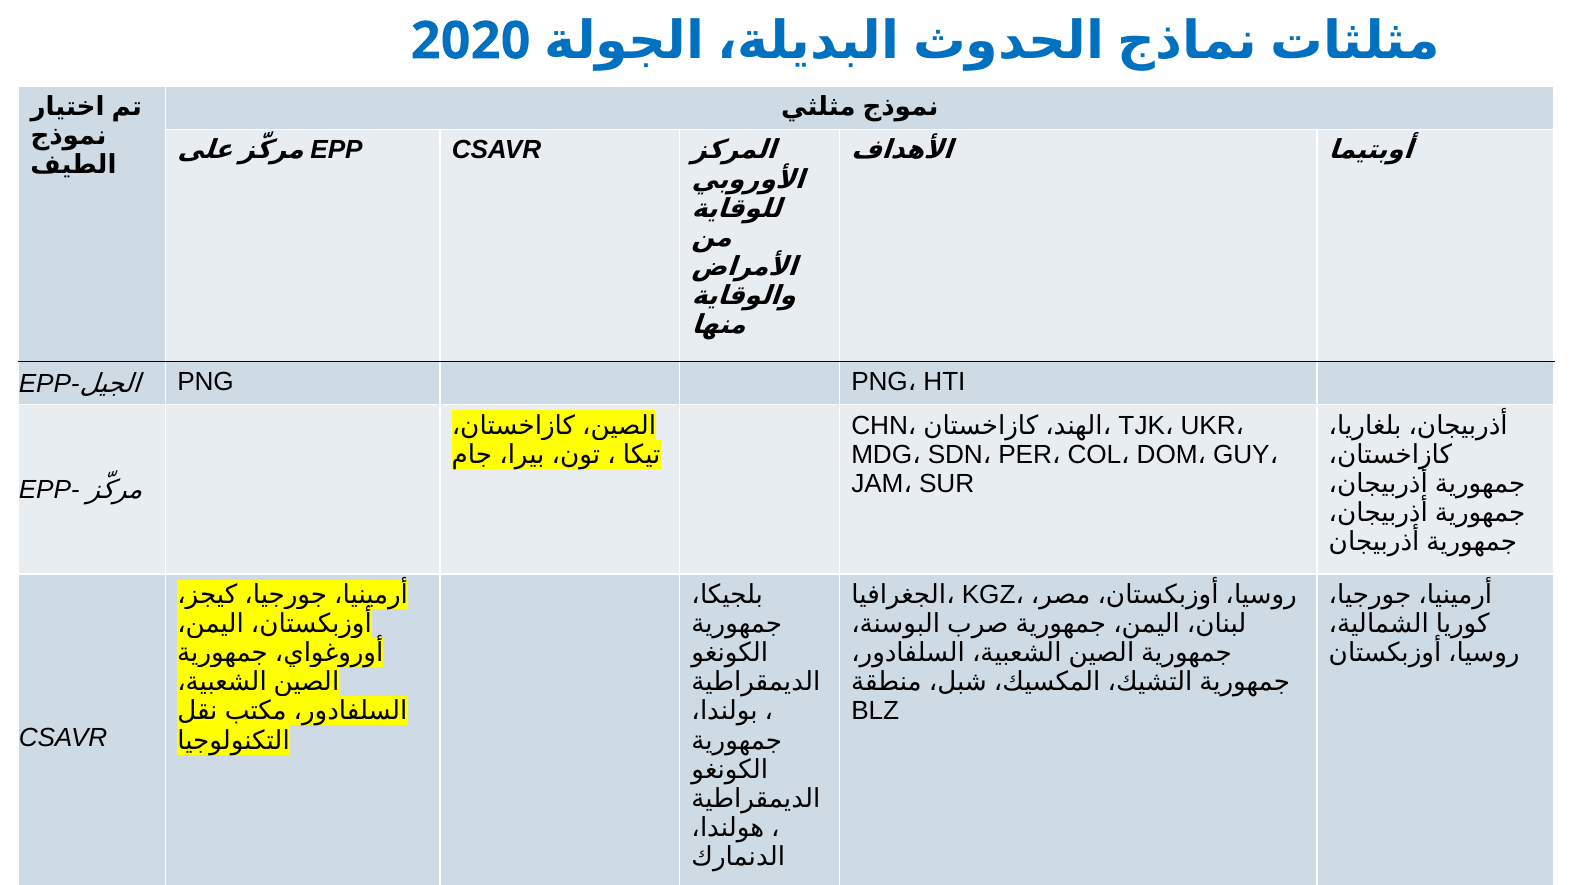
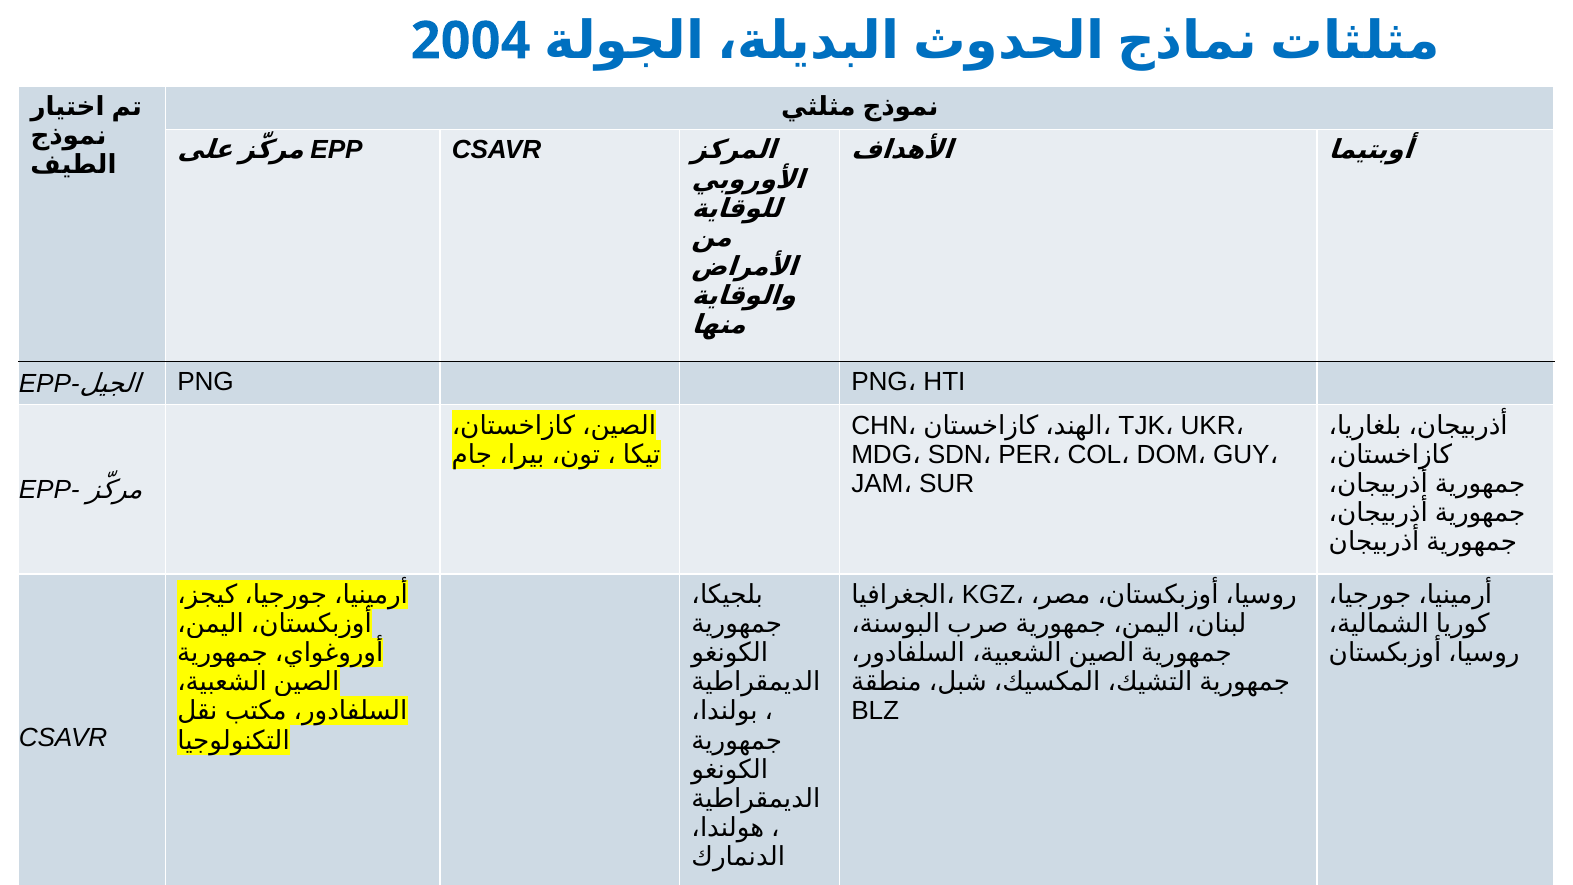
2020: 2020 -> 2004
